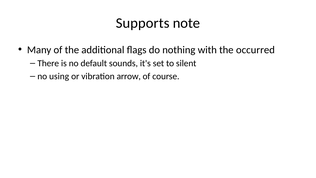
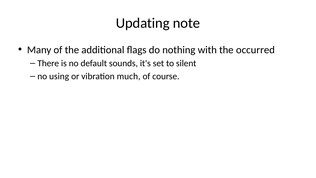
Supports: Supports -> Updating
arrow: arrow -> much
